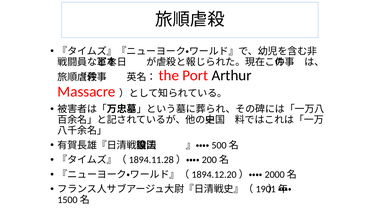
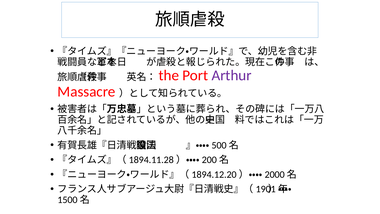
Arthur colour: black -> purple
